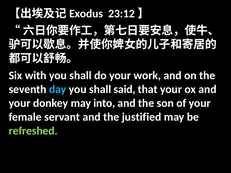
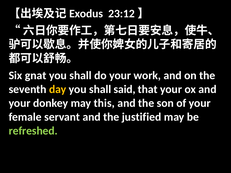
with: with -> gnat
day colour: light blue -> yellow
into: into -> this
